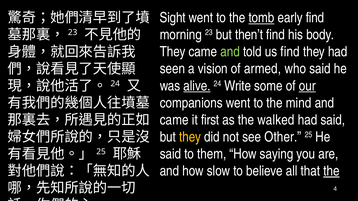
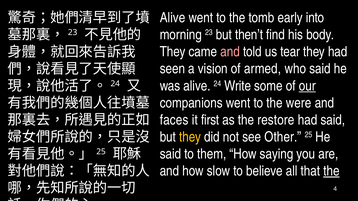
Sight at (173, 18): Sight -> Alive
tomb underline: present -> none
early find: find -> into
and at (230, 52) colour: light green -> pink
us find: find -> tear
alive at (197, 86) underline: present -> none
mind: mind -> were
came at (174, 120): came -> faces
walked: walked -> restore
